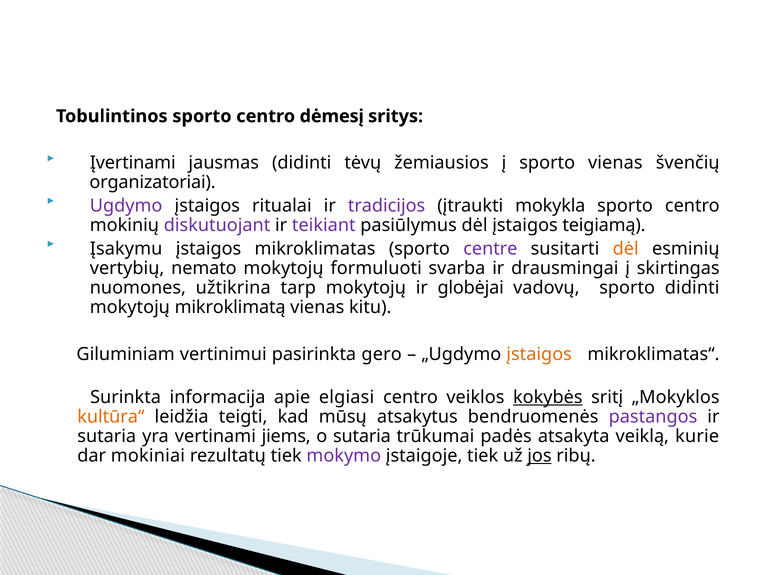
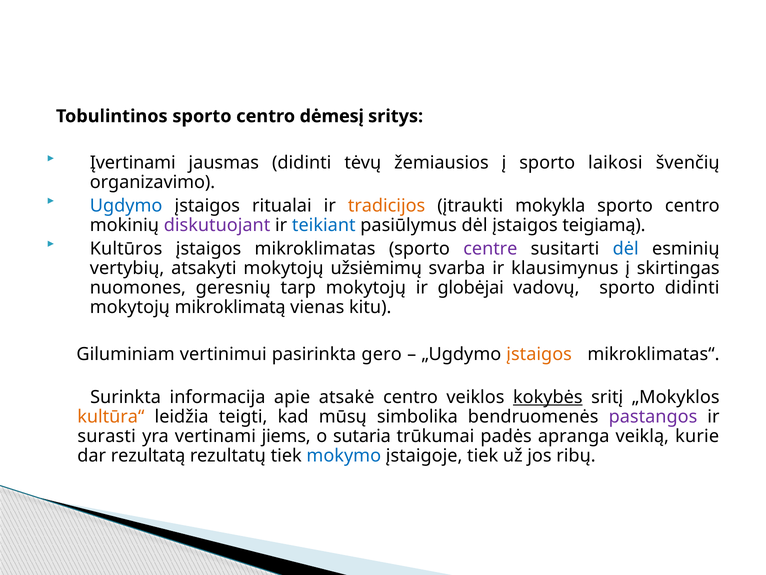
sporto vienas: vienas -> laikosi
organizatoriai: organizatoriai -> organizavimo
Ugdymo colour: purple -> blue
tradicijos colour: purple -> orange
teikiant colour: purple -> blue
Įsakymu: Įsakymu -> Kultūros
dėl at (626, 249) colour: orange -> blue
nemato: nemato -> atsakyti
formuluoti: formuluoti -> užsiėmimų
drausmingai: drausmingai -> klausimynus
užtikrina: užtikrina -> geresnių
elgiasi: elgiasi -> atsakė
atsakytus: atsakytus -> simbolika
sutaria at (107, 436): sutaria -> surasti
atsakyta: atsakyta -> apranga
mokiniai: mokiniai -> rezultatą
mokymo colour: purple -> blue
jos underline: present -> none
